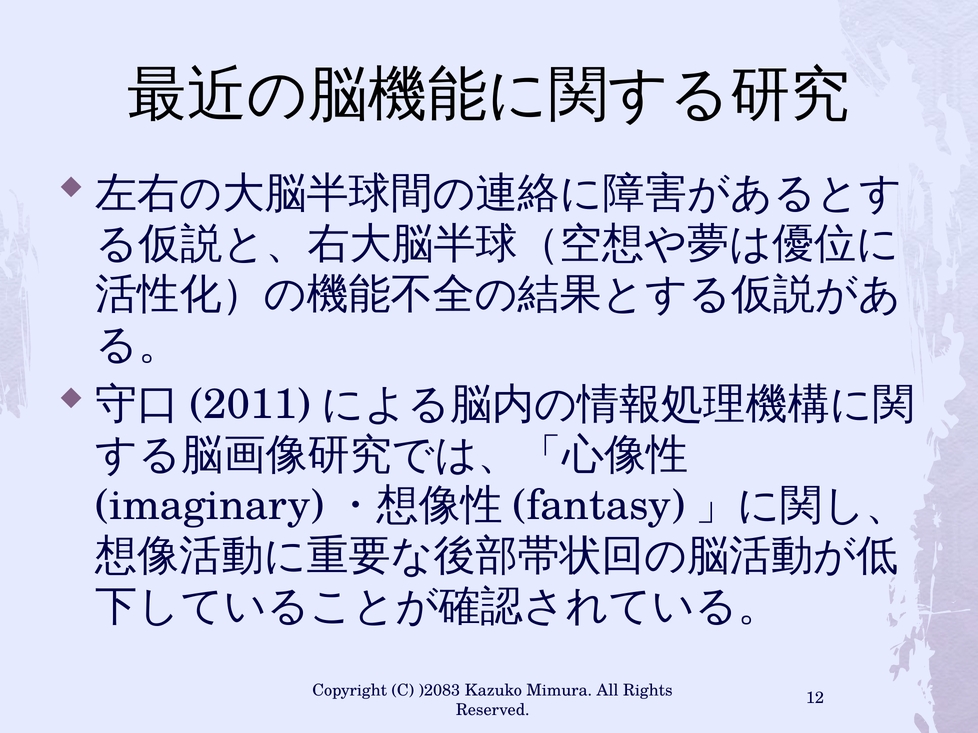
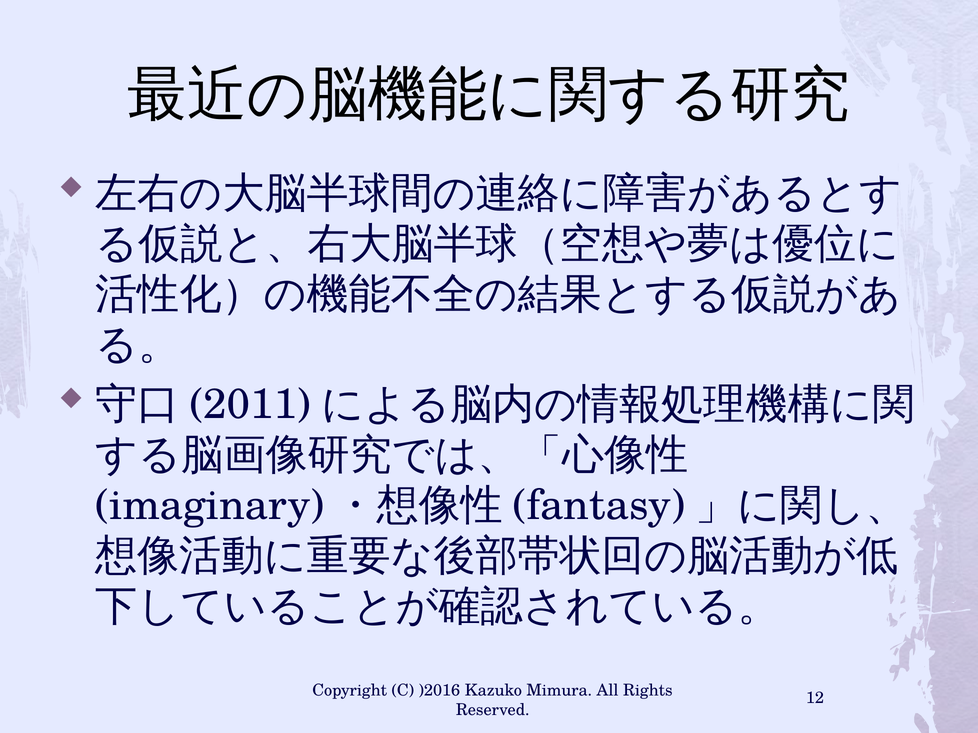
)2083: )2083 -> )2016
